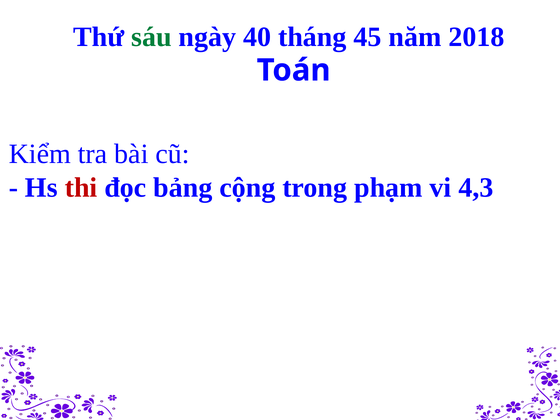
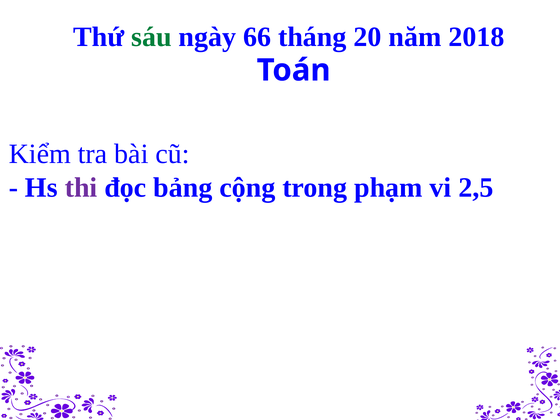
40: 40 -> 66
45: 45 -> 20
thi colour: red -> purple
4,3: 4,3 -> 2,5
